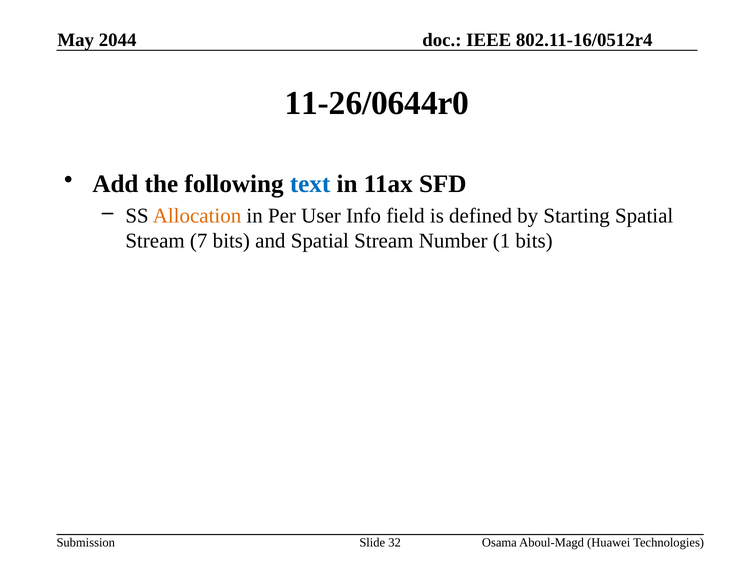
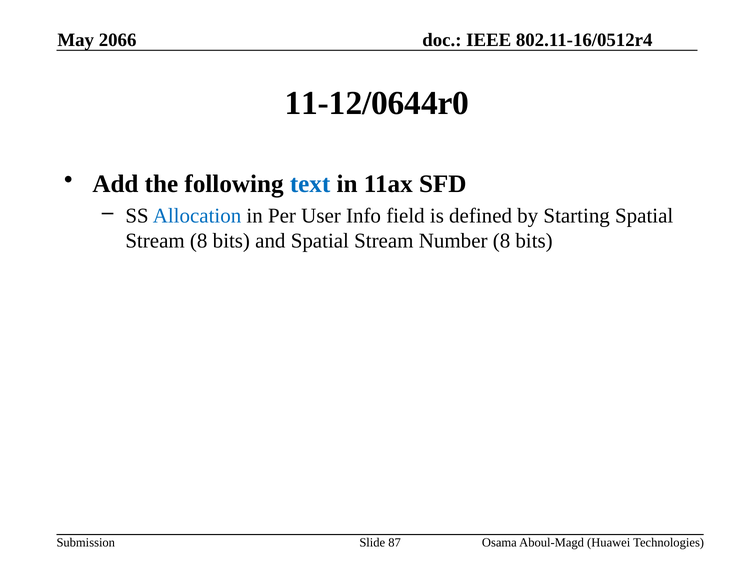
2044: 2044 -> 2066
11-26/0644r0: 11-26/0644r0 -> 11-12/0644r0
Allocation colour: orange -> blue
Stream 7: 7 -> 8
Number 1: 1 -> 8
32: 32 -> 87
